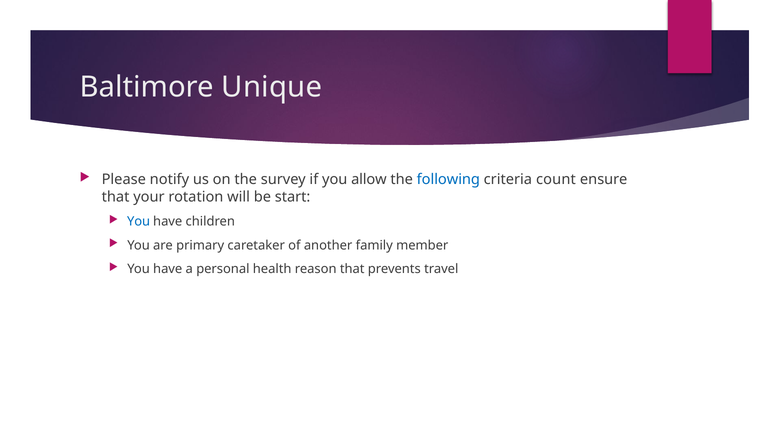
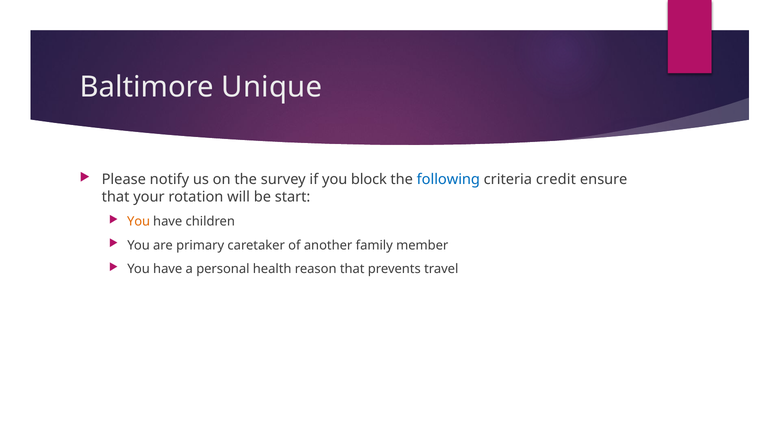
allow: allow -> block
count: count -> credit
You at (139, 221) colour: blue -> orange
